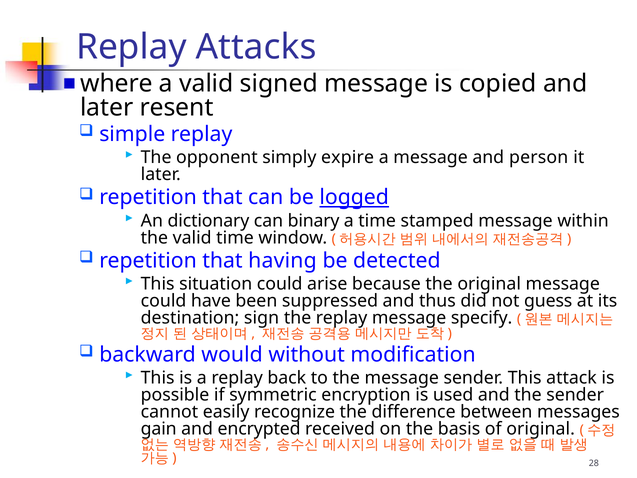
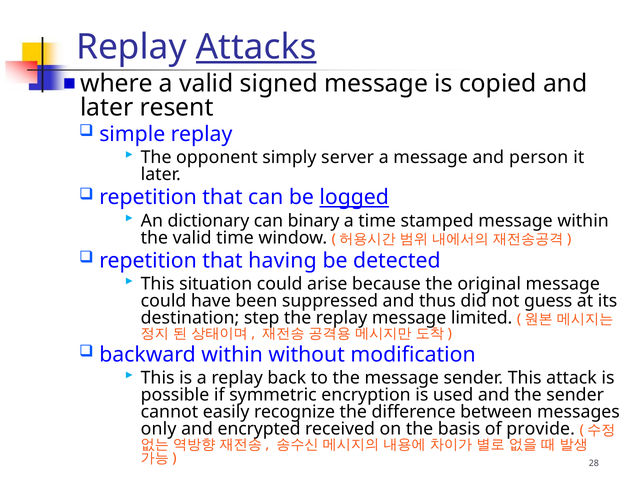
Attacks underline: none -> present
expire: expire -> server
sign: sign -> step
specify: specify -> limited
backward would: would -> within
gain: gain -> only
of original: original -> provide
